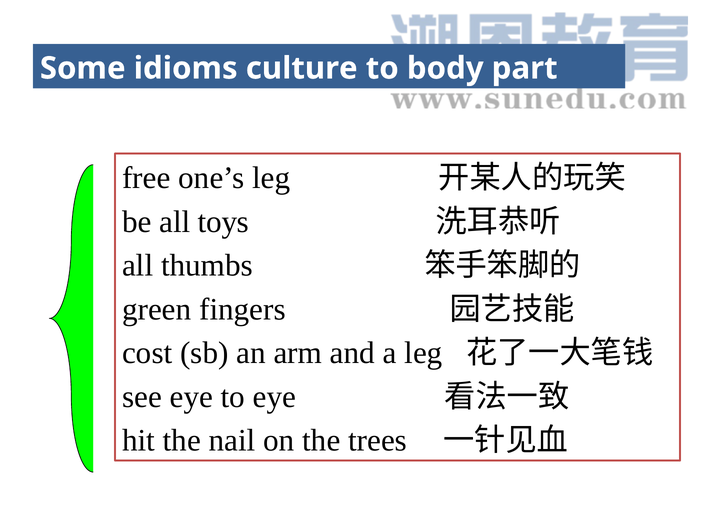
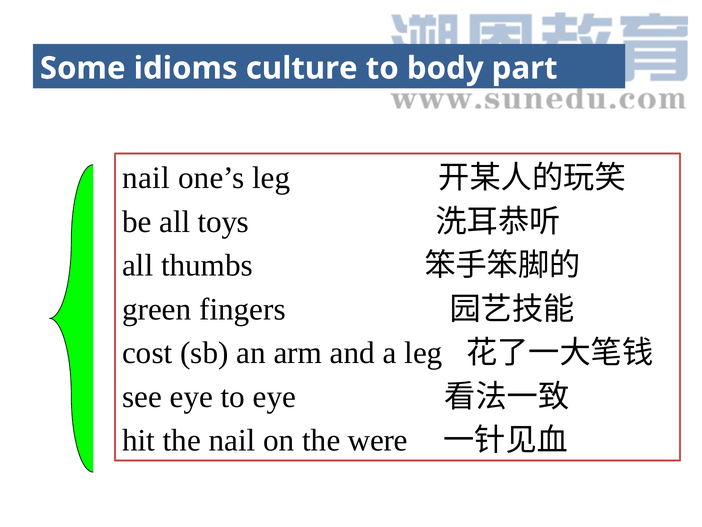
free at (146, 178): free -> nail
trees: trees -> were
